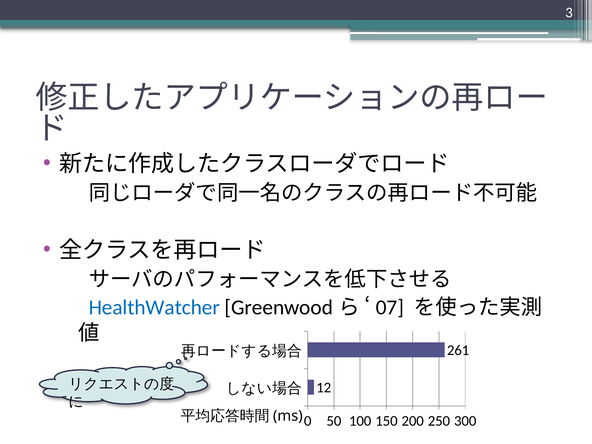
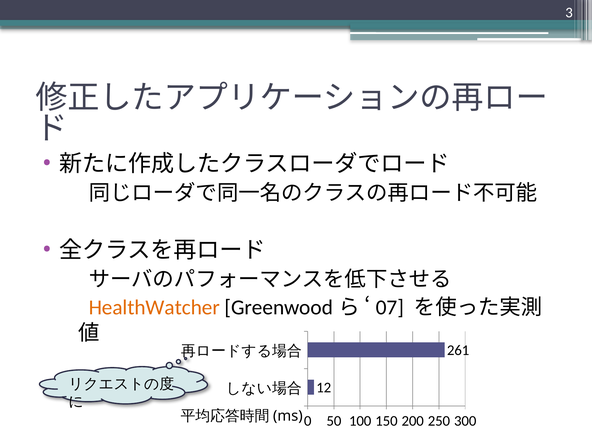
HealthWatcher colour: blue -> orange
